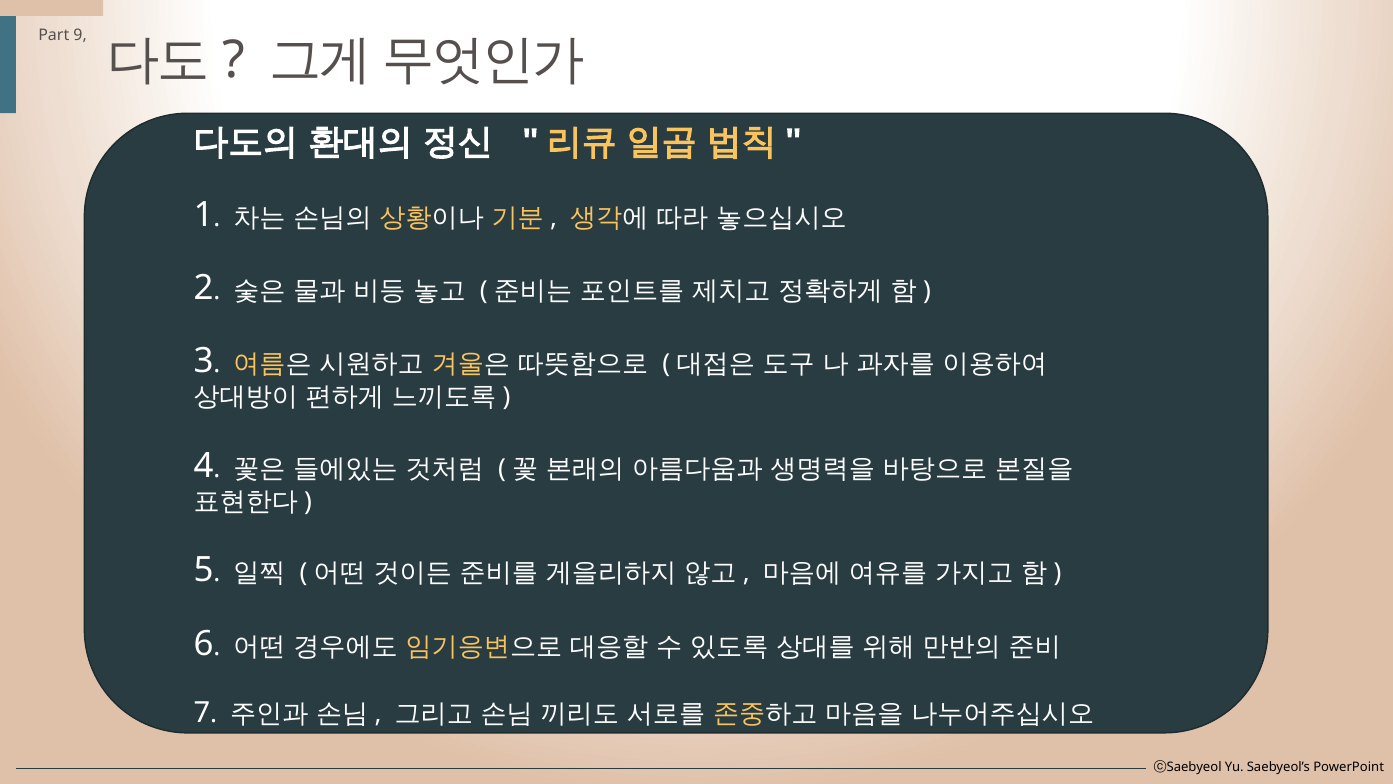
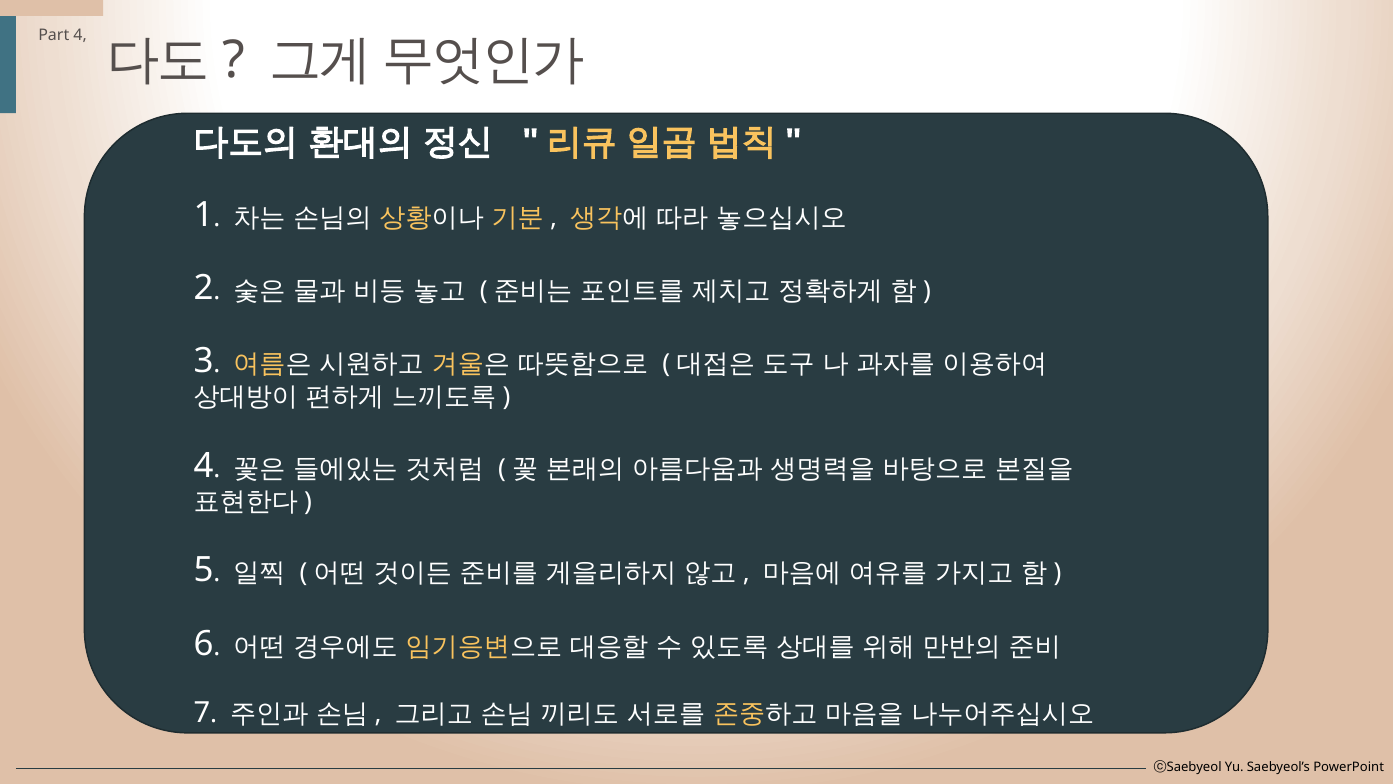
Part 9: 9 -> 4
